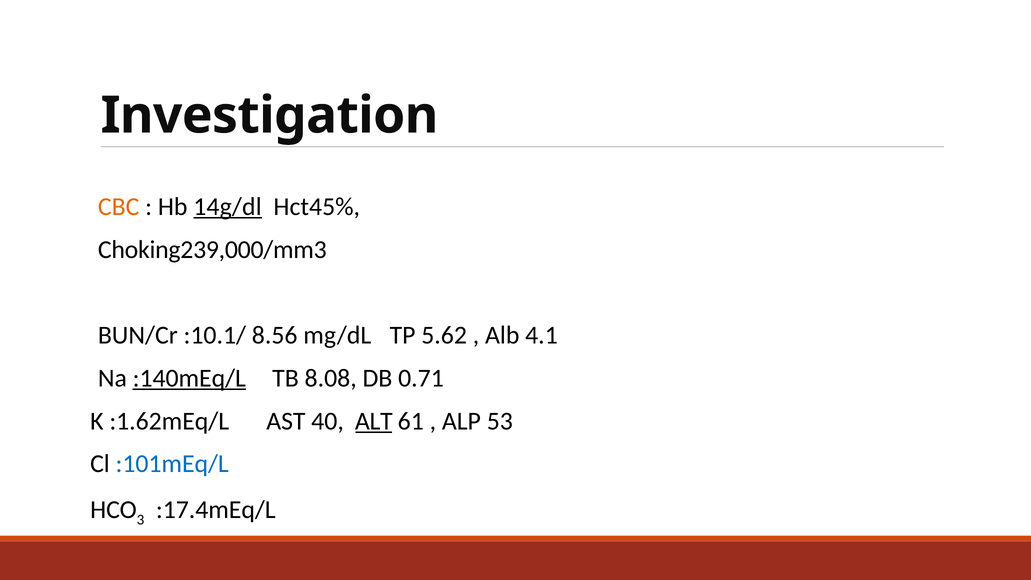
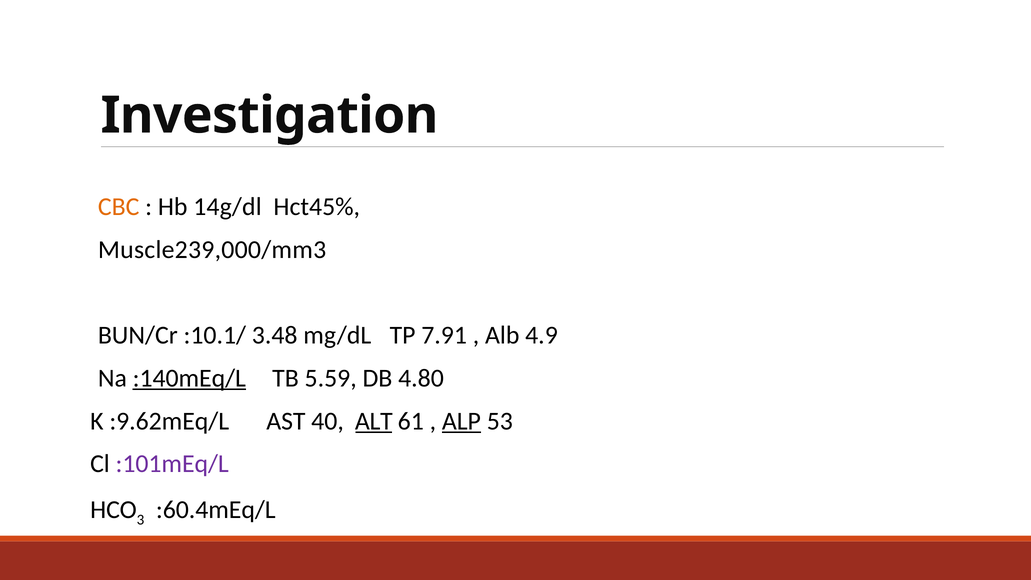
14g/dl underline: present -> none
Choking239,000/mm3: Choking239,000/mm3 -> Muscle239,000/mm3
8.56: 8.56 -> 3.48
5.62: 5.62 -> 7.91
4.1: 4.1 -> 4.9
8.08: 8.08 -> 5.59
0.71: 0.71 -> 4.80
:1.62mEq/L: :1.62mEq/L -> :9.62mEq/L
ALP underline: none -> present
:101mEq/L colour: blue -> purple
:17.4mEq/L: :17.4mEq/L -> :60.4mEq/L
